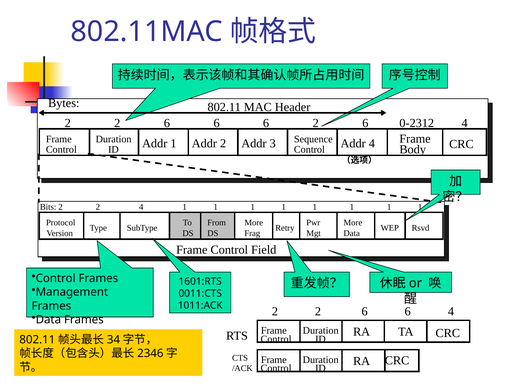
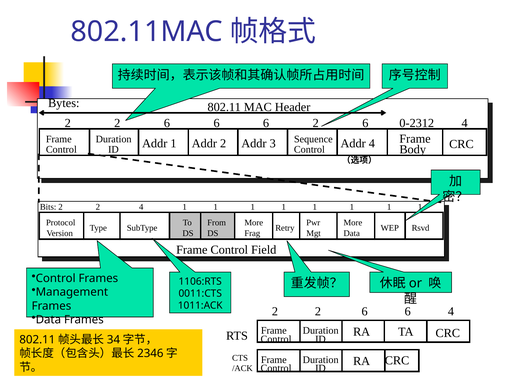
1601:RTS: 1601:RTS -> 1106:RTS
